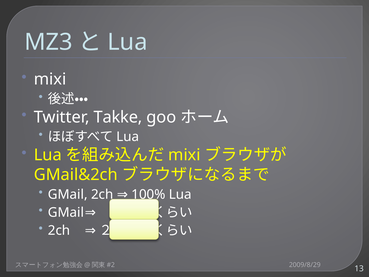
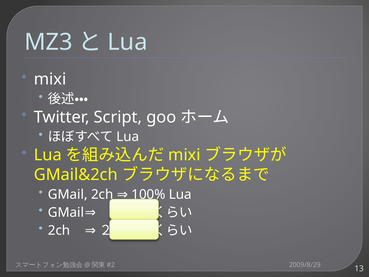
Takke: Takke -> Script
